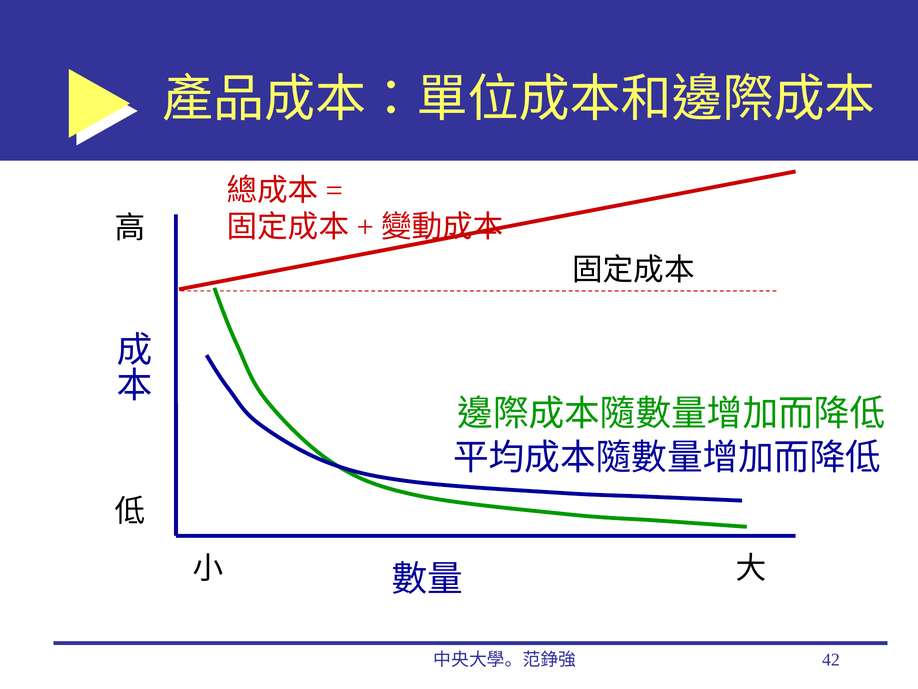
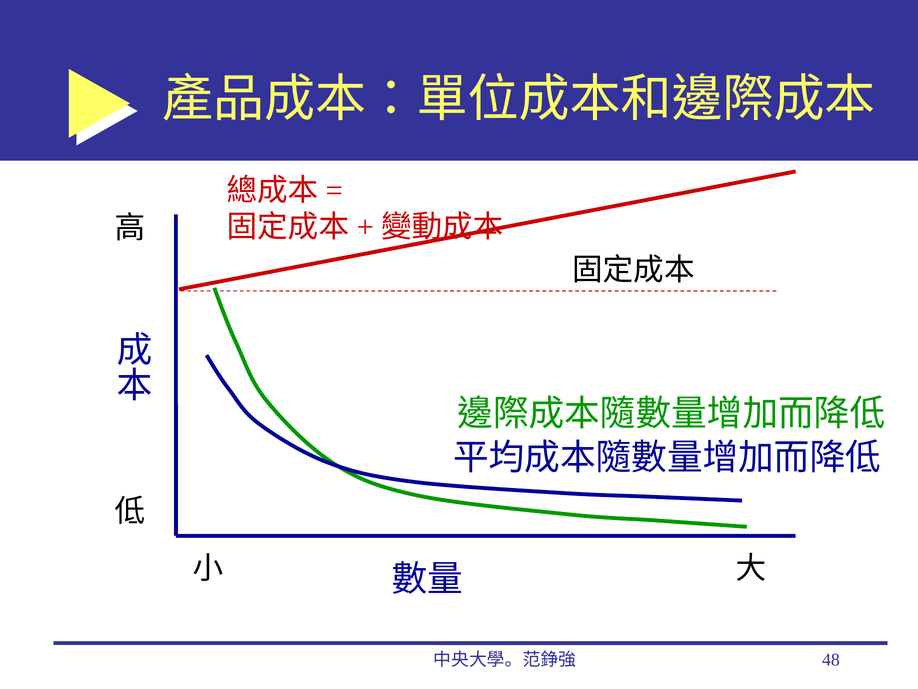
42: 42 -> 48
